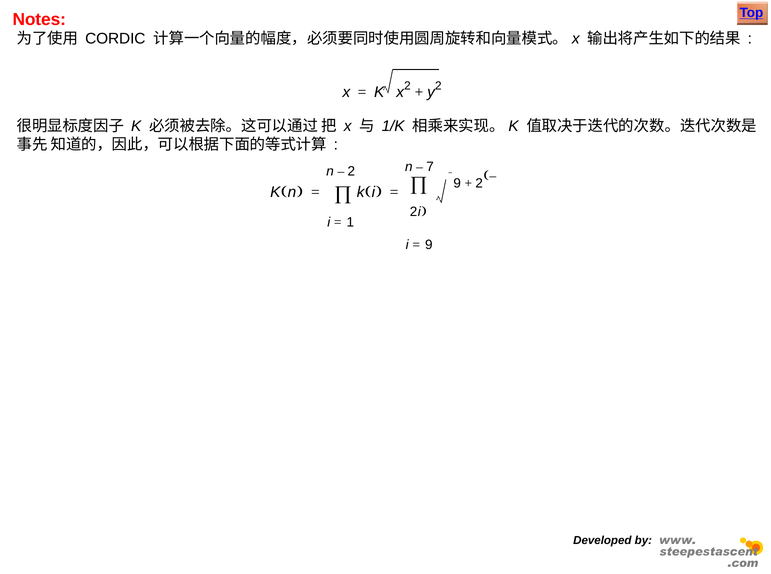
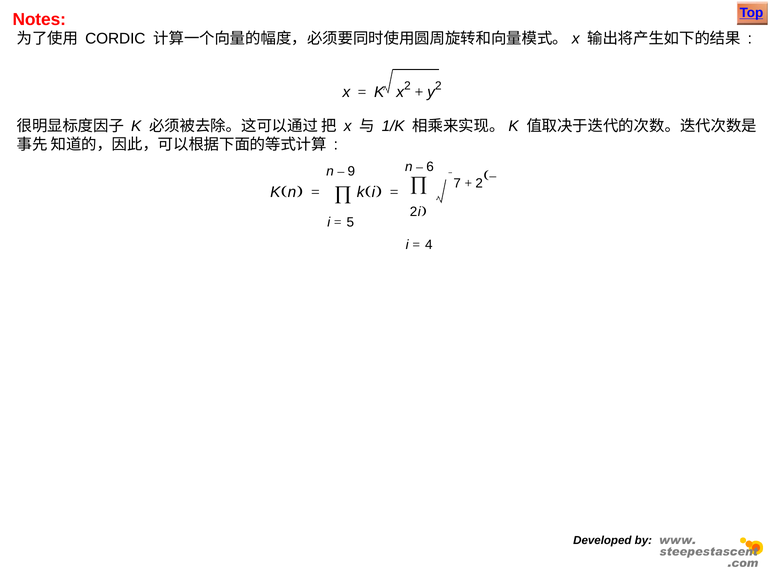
7: 7 -> 6
2 at (351, 171): 2 -> 9
9 at (457, 183): 9 -> 7
1: 1 -> 5
9 at (429, 245): 9 -> 4
